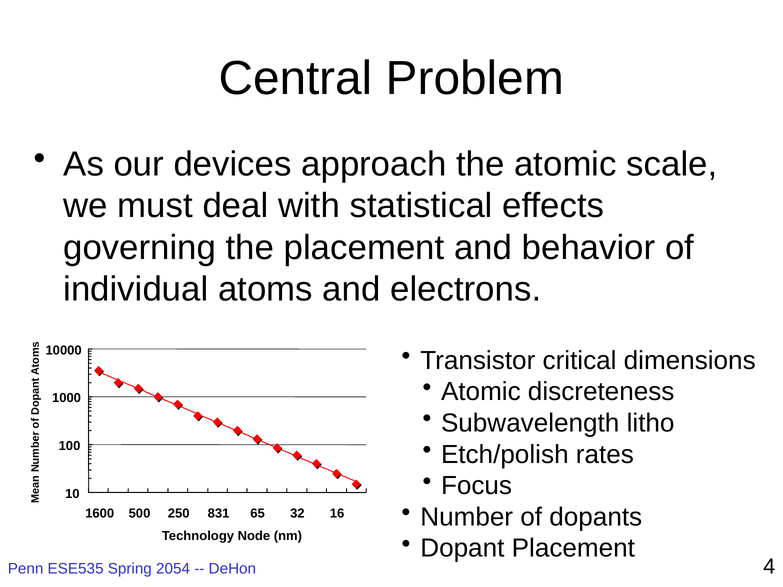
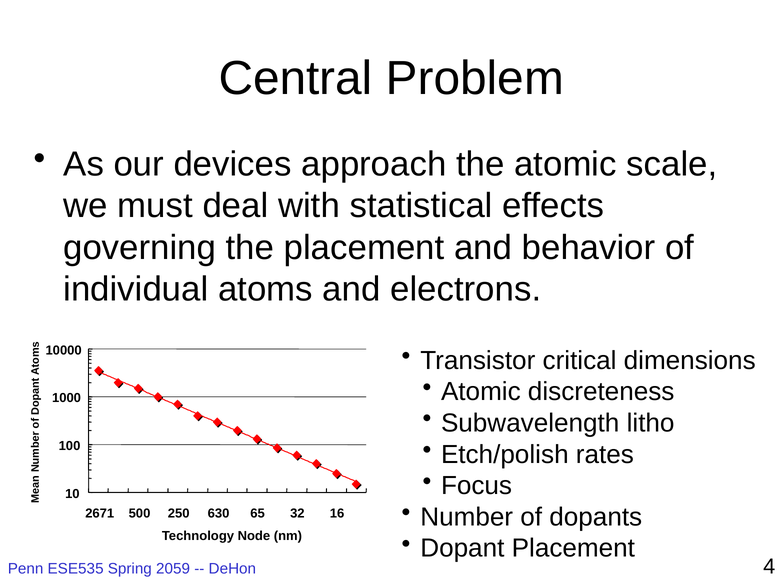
1600: 1600 -> 2671
831: 831 -> 630
2054: 2054 -> 2059
